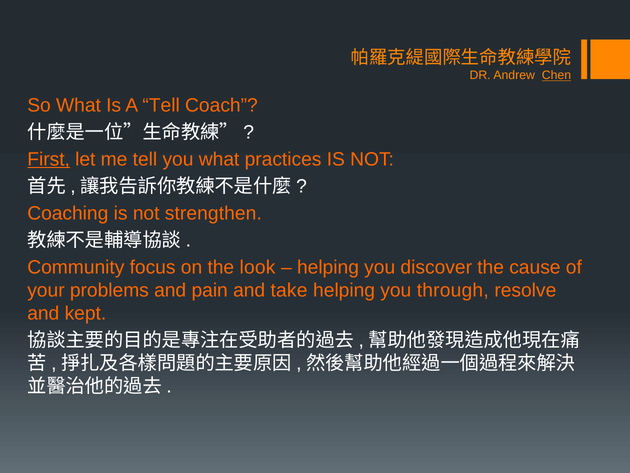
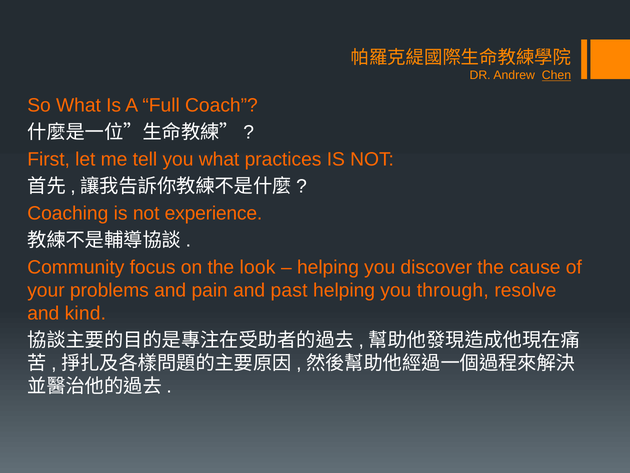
A Tell: Tell -> Full
First underline: present -> none
strengthen: strengthen -> experience
take: take -> past
kept: kept -> kind
